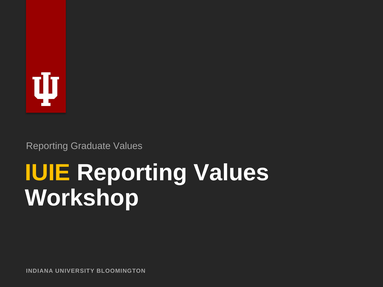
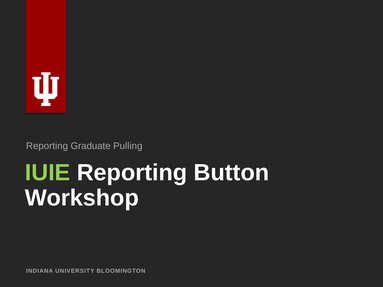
Graduate Values: Values -> Pulling
IUIE colour: yellow -> light green
Reporting Values: Values -> Button
